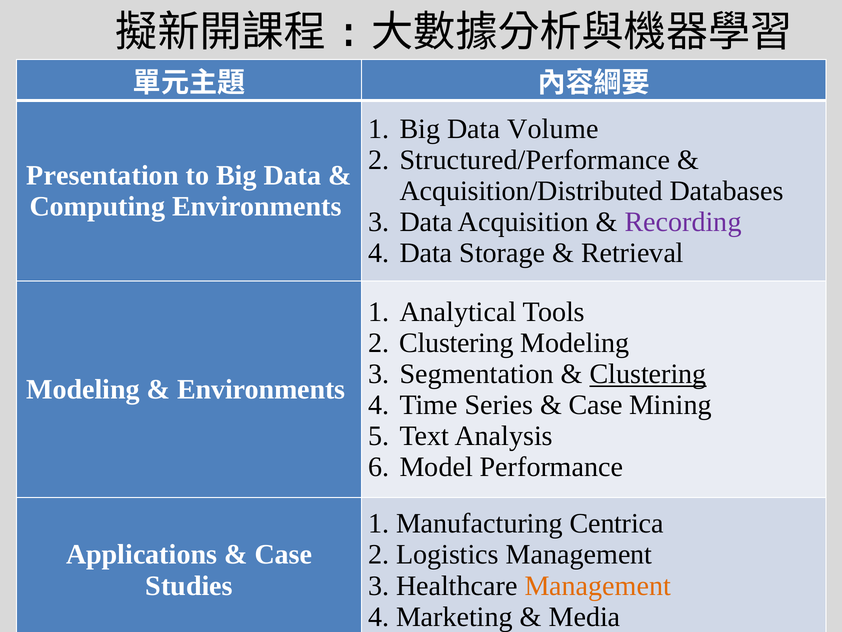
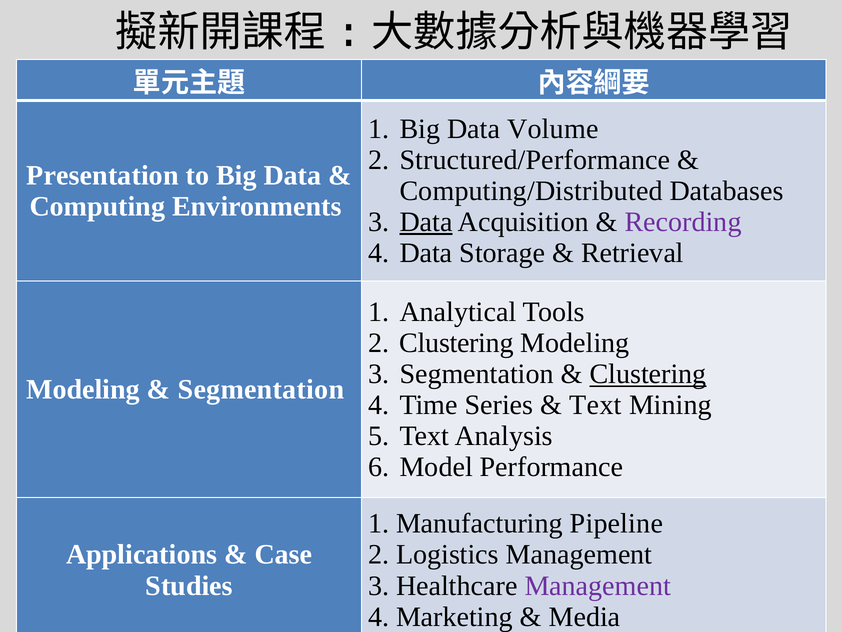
Acquisition/Distributed: Acquisition/Distributed -> Computing/Distributed
Data at (426, 222) underline: none -> present
Environments at (261, 389): Environments -> Segmentation
Case at (596, 405): Case -> Text
Centrica: Centrica -> Pipeline
Management at (598, 585) colour: orange -> purple
